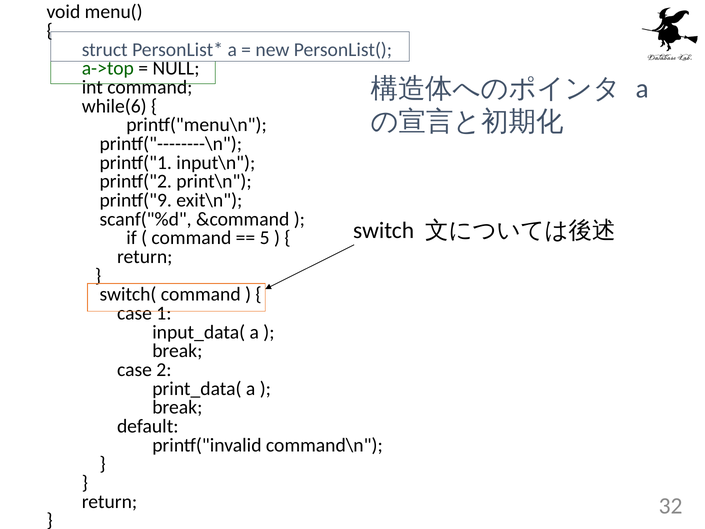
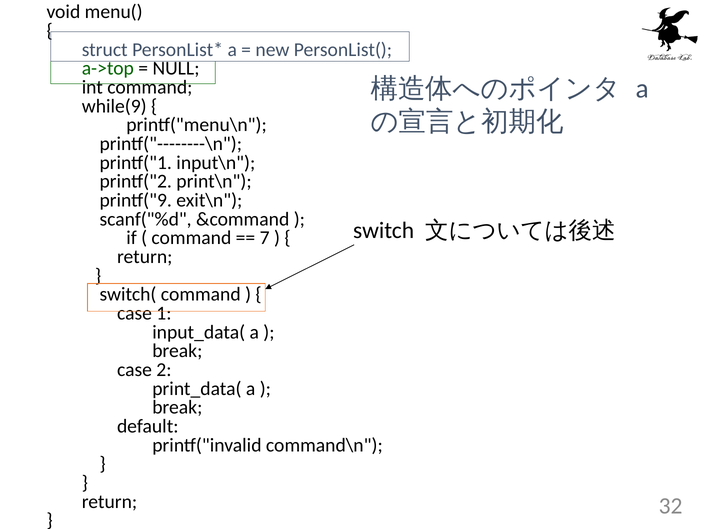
while(6: while(6 -> while(9
5: 5 -> 7
